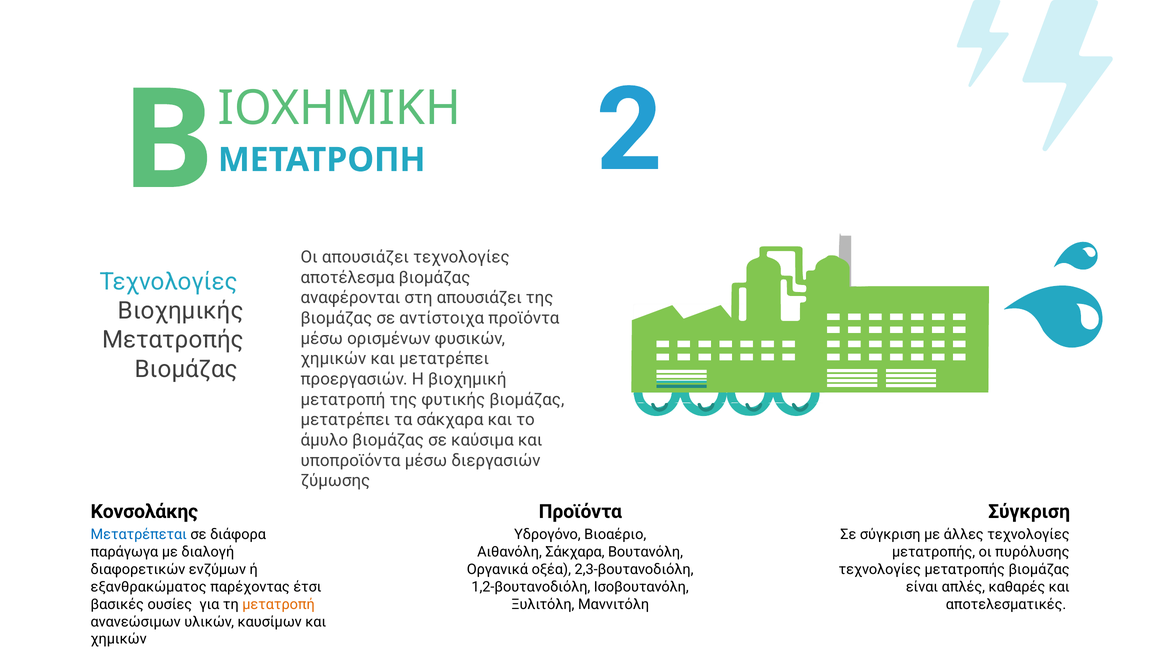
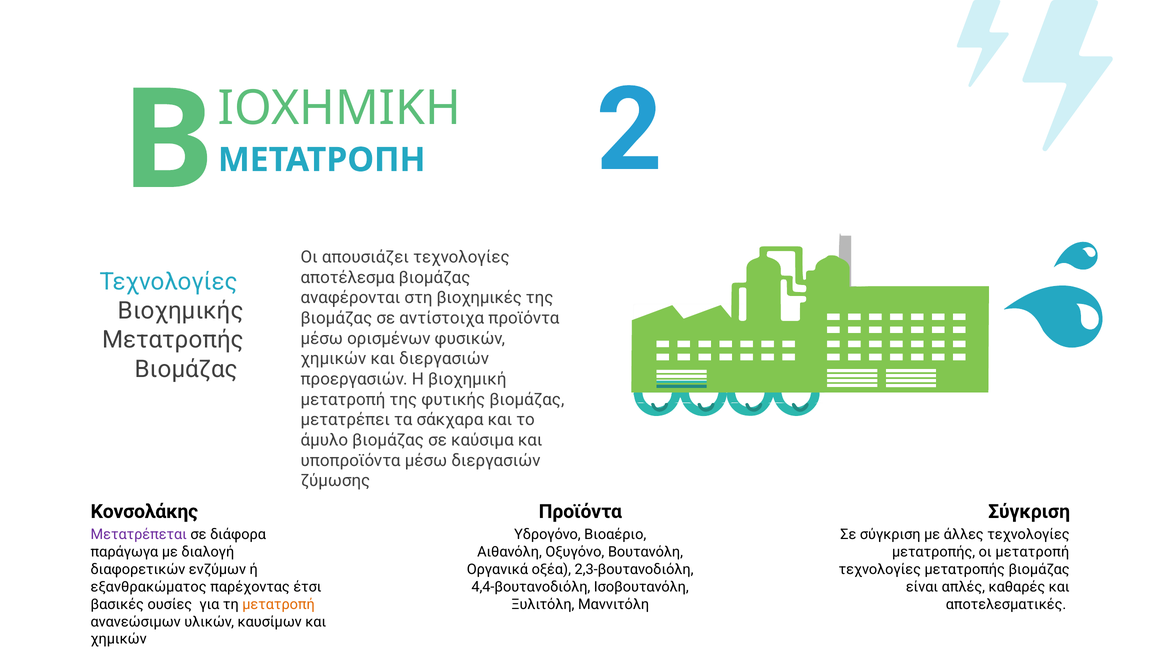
στη απουσιάζει: απουσιάζει -> βιοχημικές
και μετατρέπει: μετατρέπει -> διεργασιών
Μετατρέπεται colour: blue -> purple
Αιθανόλη Σάκχαρα: Σάκχαρα -> Οξυγόνο
οι πυρόλυσης: πυρόλυσης -> μετατροπή
1,2-βουτανοδιόλη: 1,2-βουτανοδιόλη -> 4,4-βουτανοδιόλη
